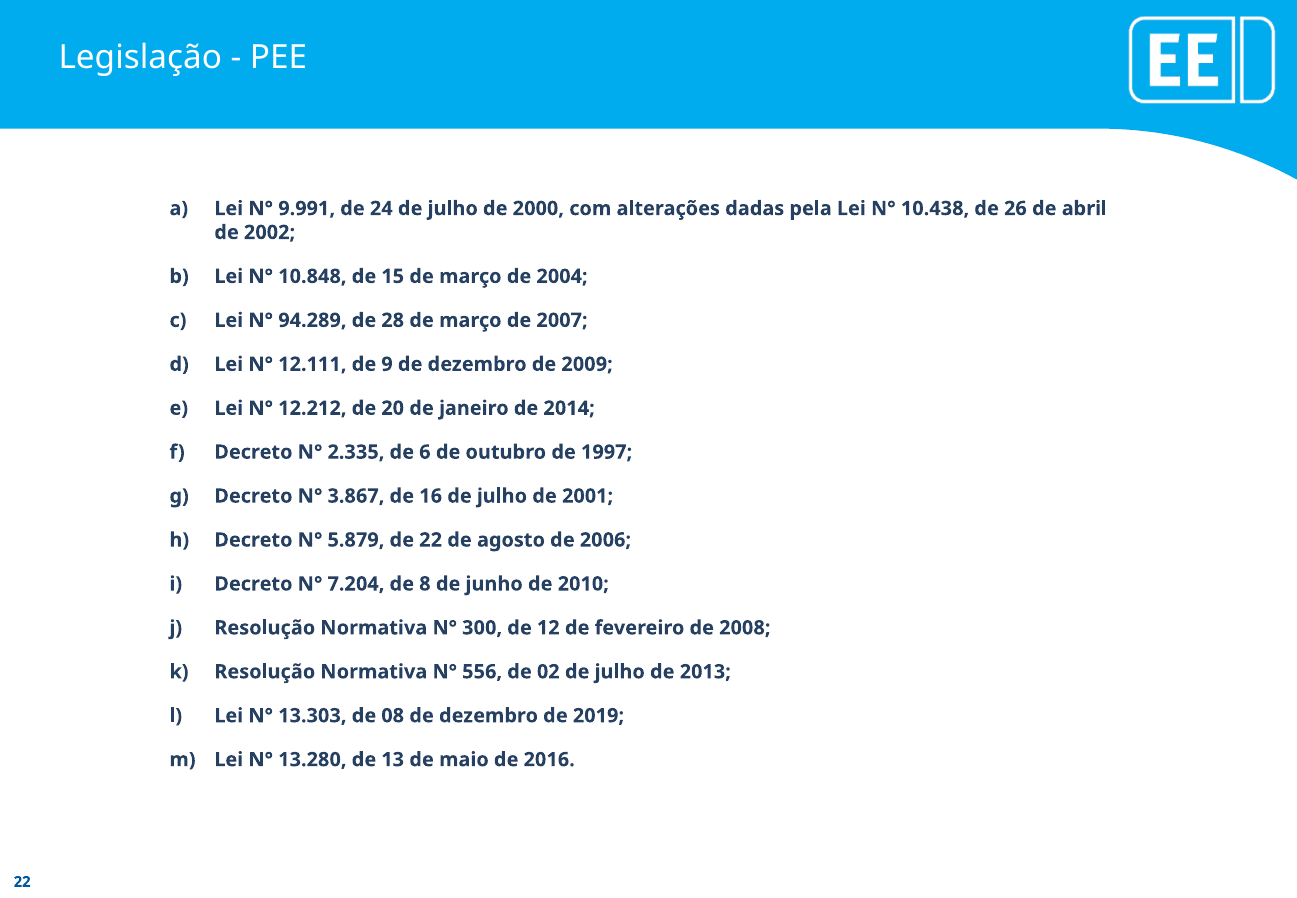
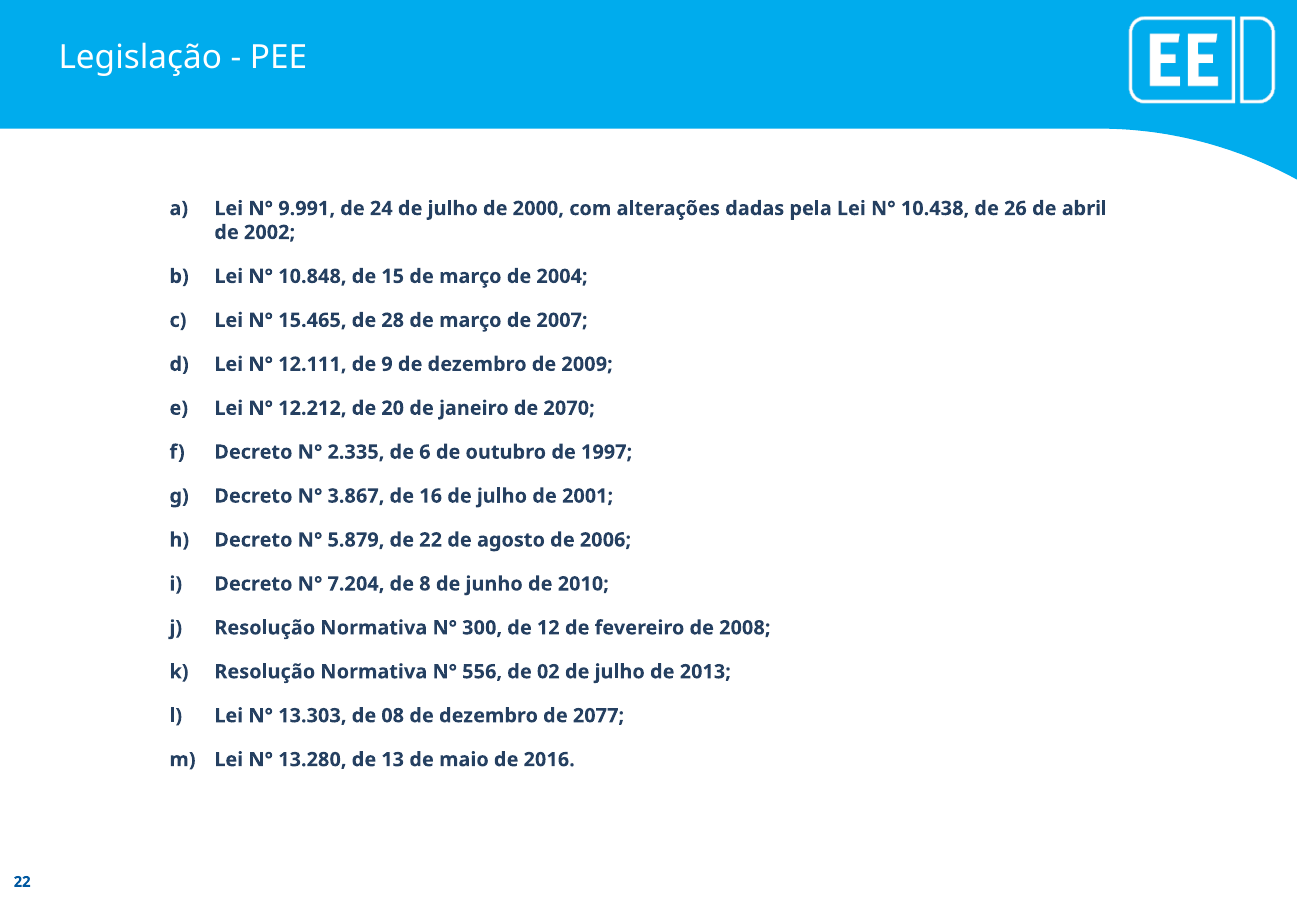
94.289: 94.289 -> 15.465
2014: 2014 -> 2070
2019: 2019 -> 2077
